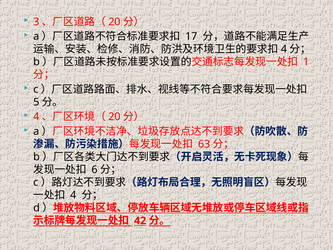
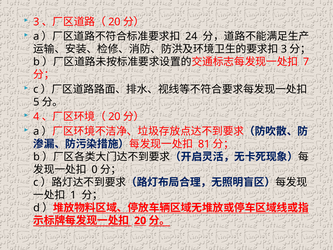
17: 17 -> 24
4 at (284, 49): 4 -> 3
1: 1 -> 7
63: 63 -> 81
6: 6 -> 0
4 at (73, 195): 4 -> 1
42 at (140, 221): 42 -> 20
